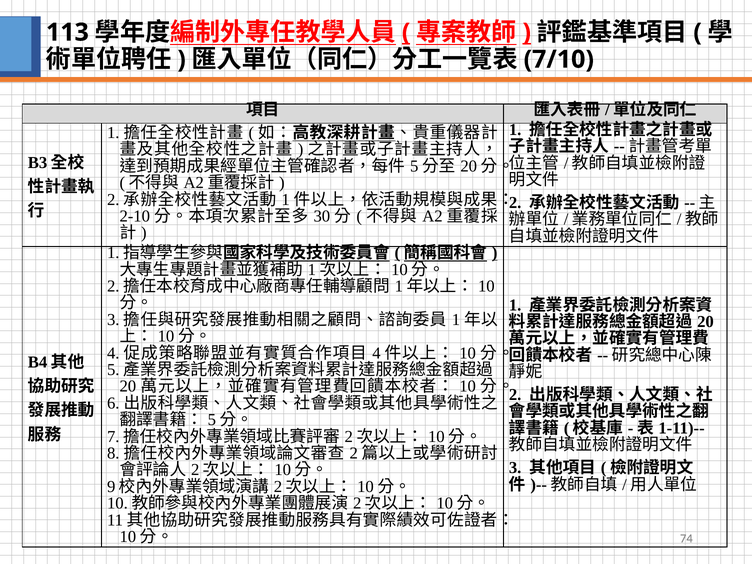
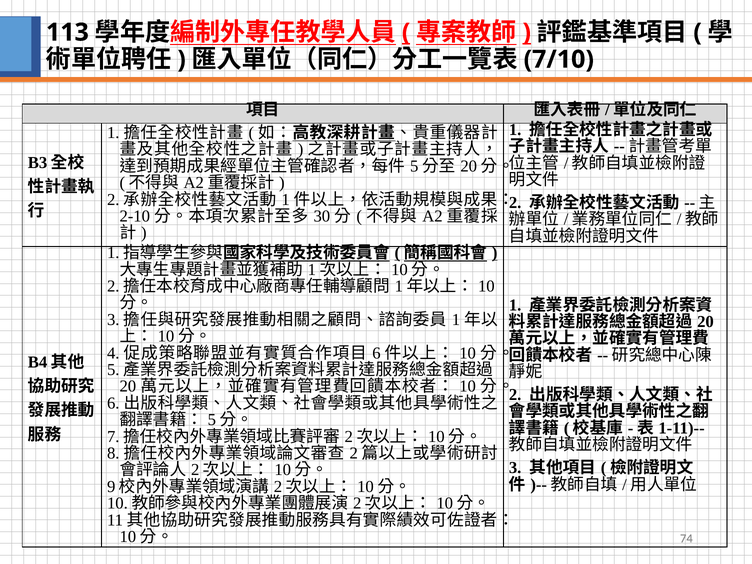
4 at (377, 353): 4 -> 6
